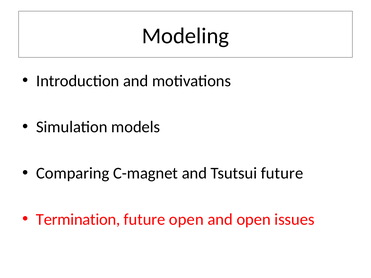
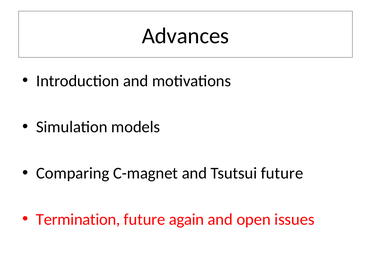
Modeling: Modeling -> Advances
future open: open -> again
